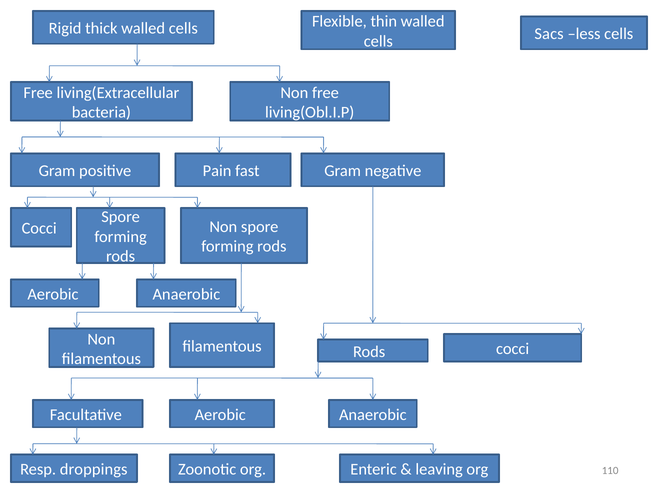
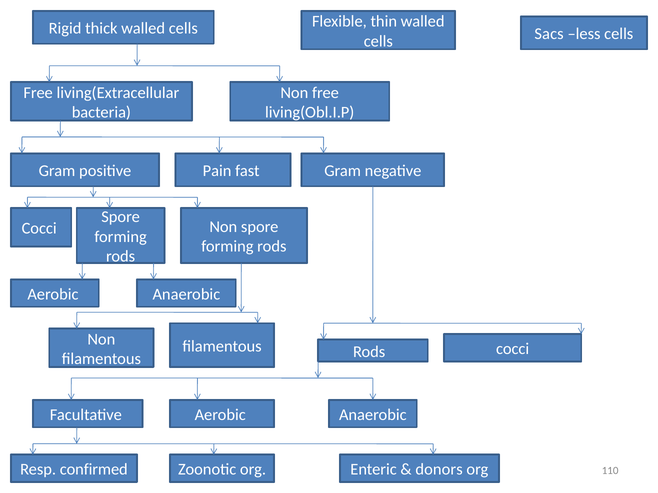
droppings: droppings -> confirmed
leaving: leaving -> donors
